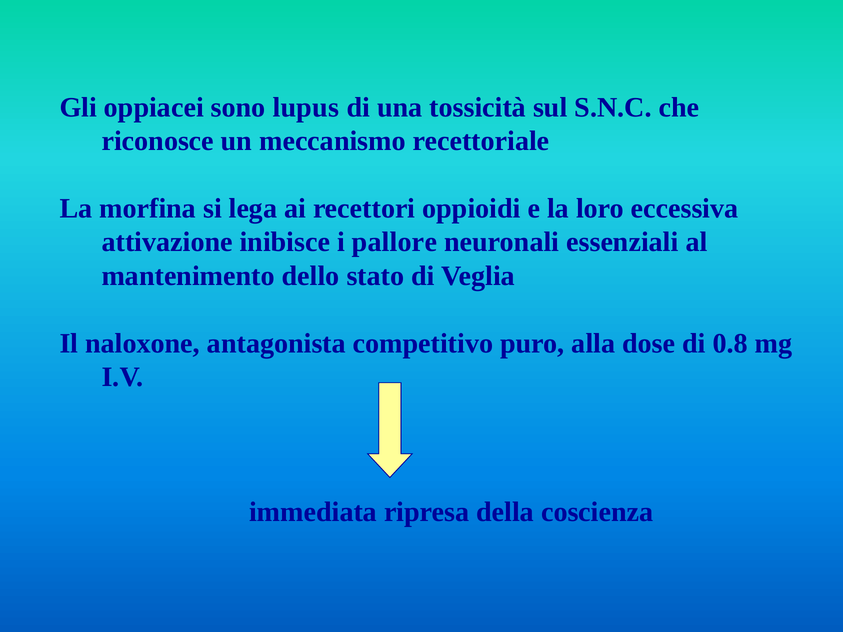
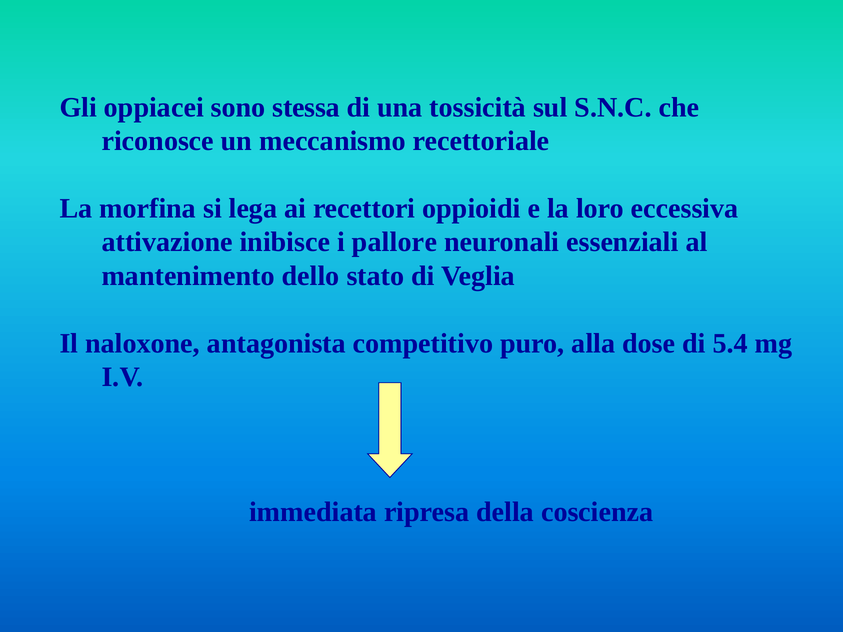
lupus: lupus -> stessa
0.8: 0.8 -> 5.4
